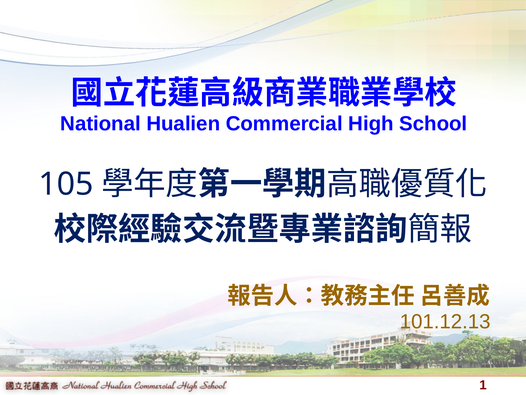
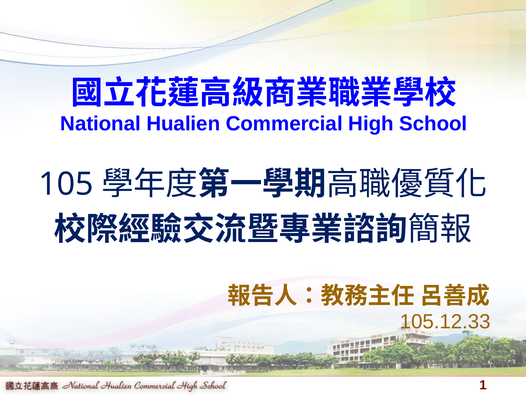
101.12.13: 101.12.13 -> 105.12.33
